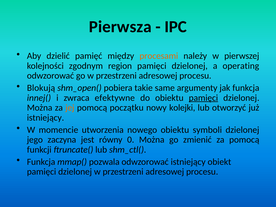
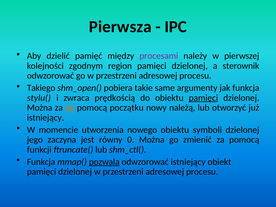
procesami colour: orange -> purple
operating: operating -> sterownik
Blokują: Blokują -> Takiego
innej(: innej( -> stylu(
efektywne: efektywne -> prędkością
kolejki: kolejki -> należą
pozwala underline: none -> present
